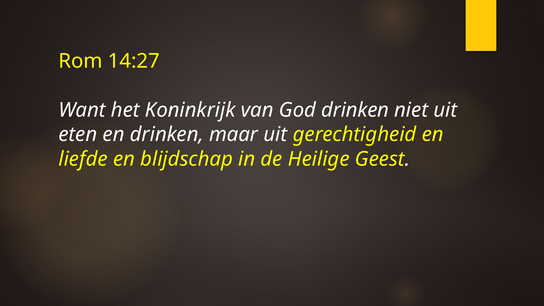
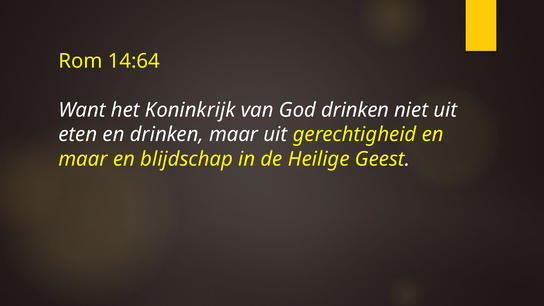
14:27: 14:27 -> 14:64
liefde at (83, 159): liefde -> maar
